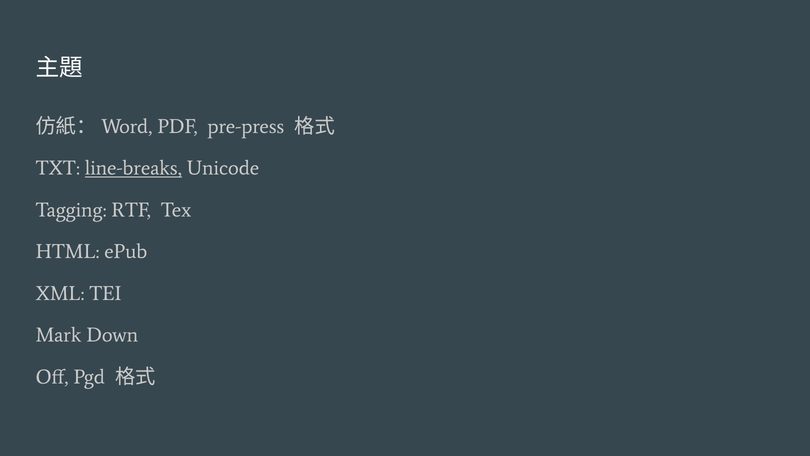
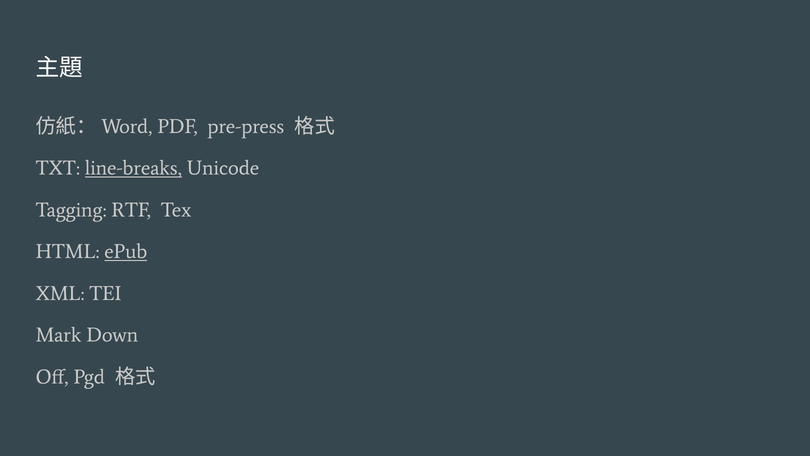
ePub underline: none -> present
